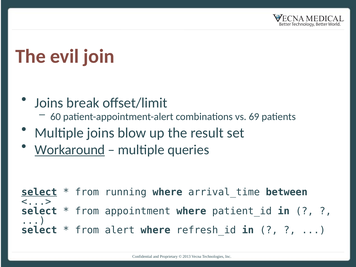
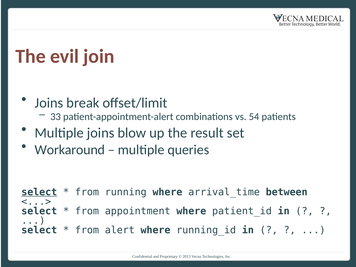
60: 60 -> 33
69: 69 -> 54
Workaround underline: present -> none
refresh_id: refresh_id -> running_id
